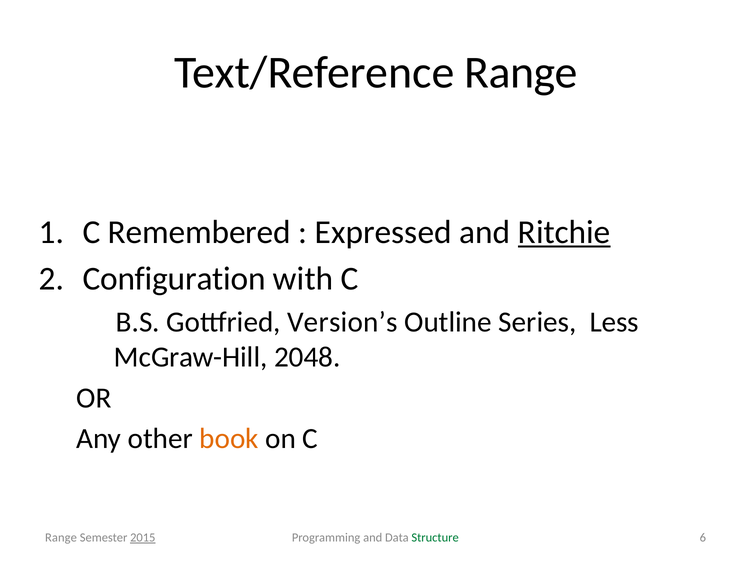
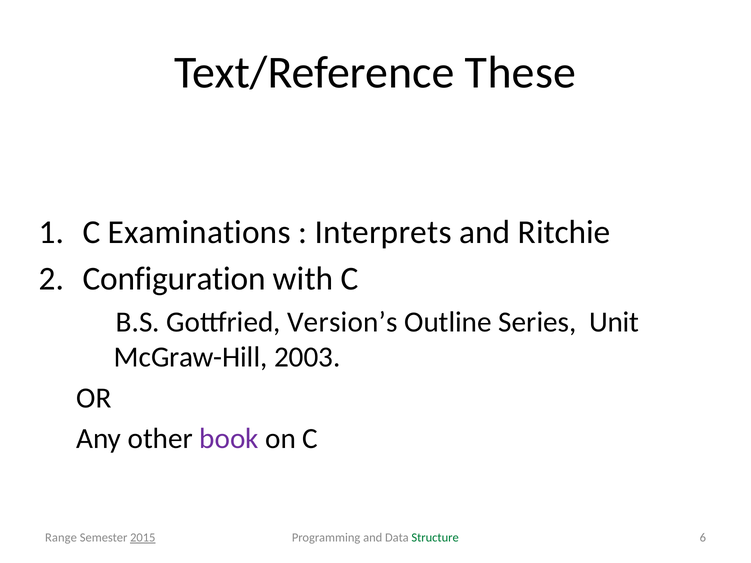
Text/Reference Range: Range -> These
Remembered: Remembered -> Examinations
Expressed: Expressed -> Interprets
Ritchie underline: present -> none
Less: Less -> Unit
2048: 2048 -> 2003
book colour: orange -> purple
